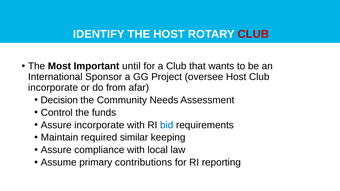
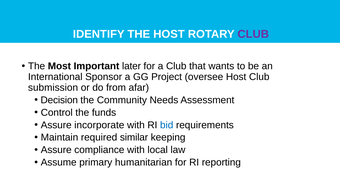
CLUB at (253, 34) colour: red -> purple
until: until -> later
incorporate at (53, 88): incorporate -> submission
contributions: contributions -> humanitarian
